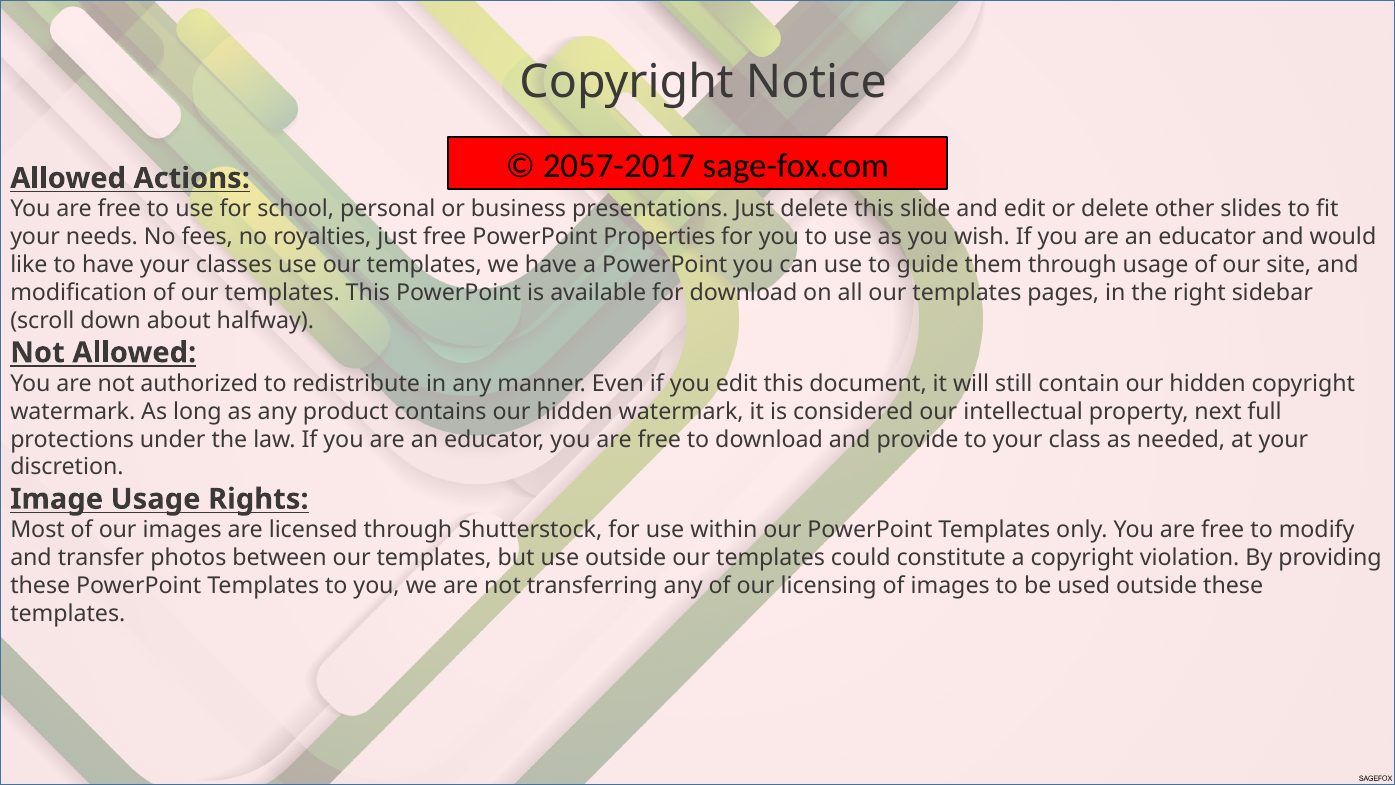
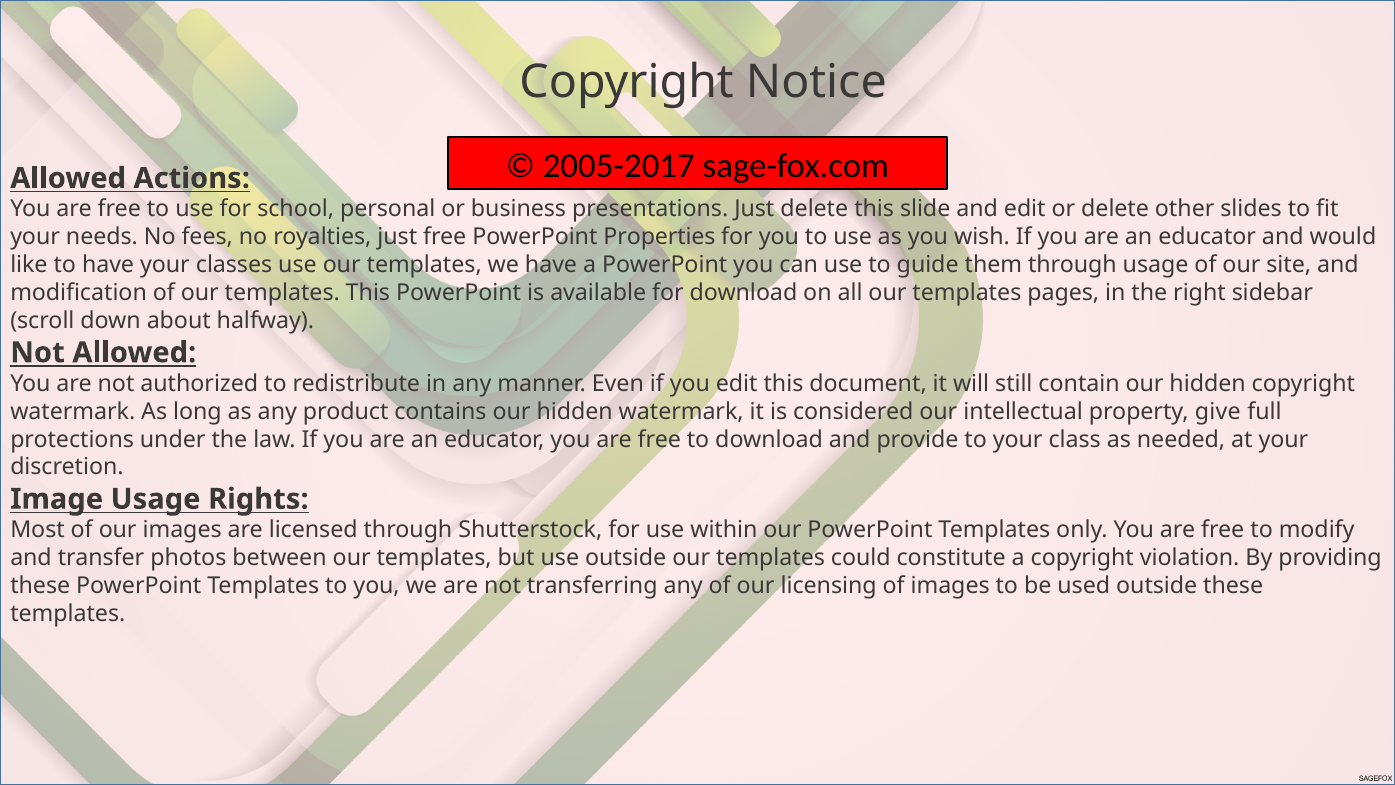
2057-2017: 2057-2017 -> 2005-2017
next: next -> give
